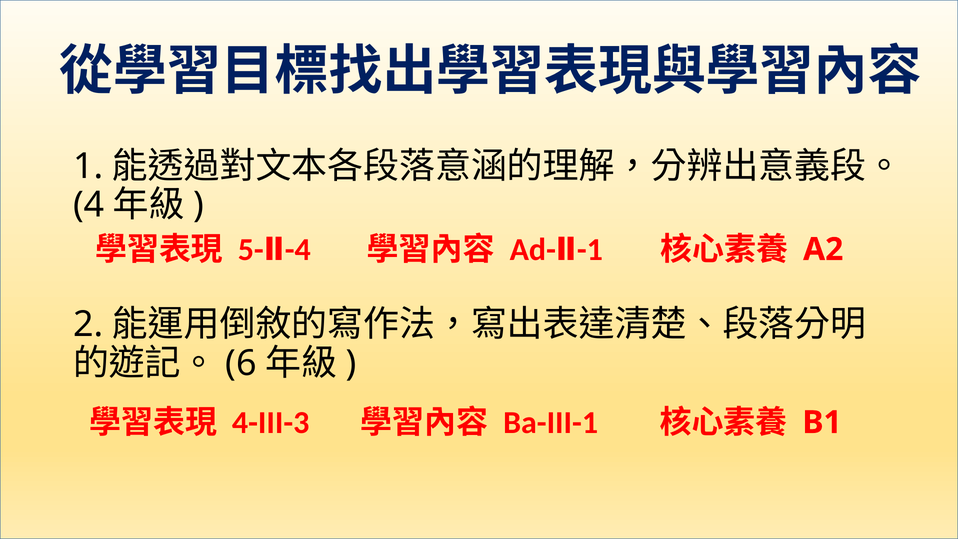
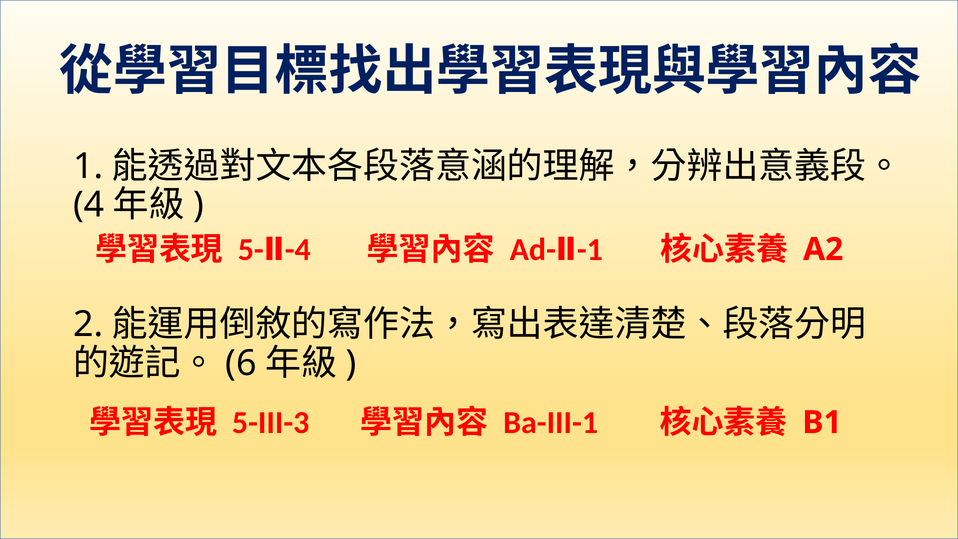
4-III-3: 4-III-3 -> 5-III-3
